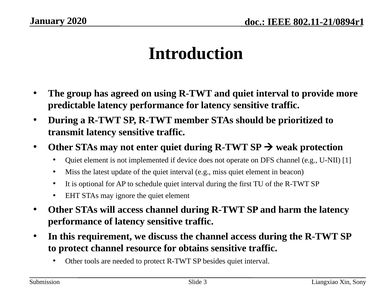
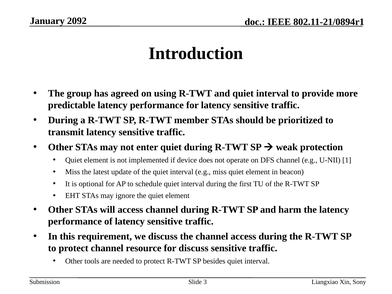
2020: 2020 -> 2092
for obtains: obtains -> discuss
